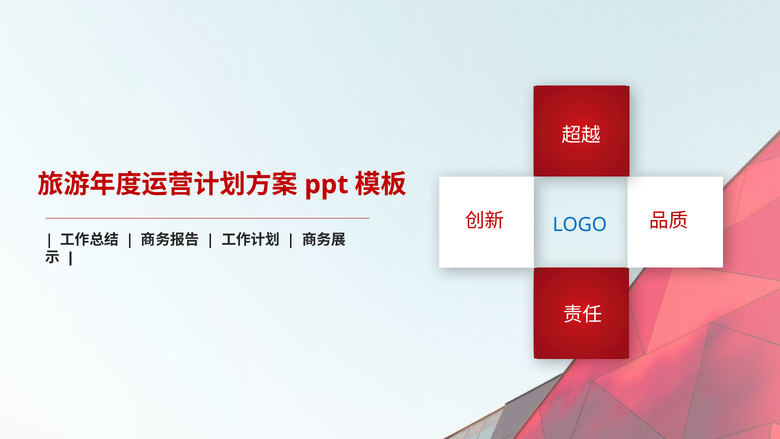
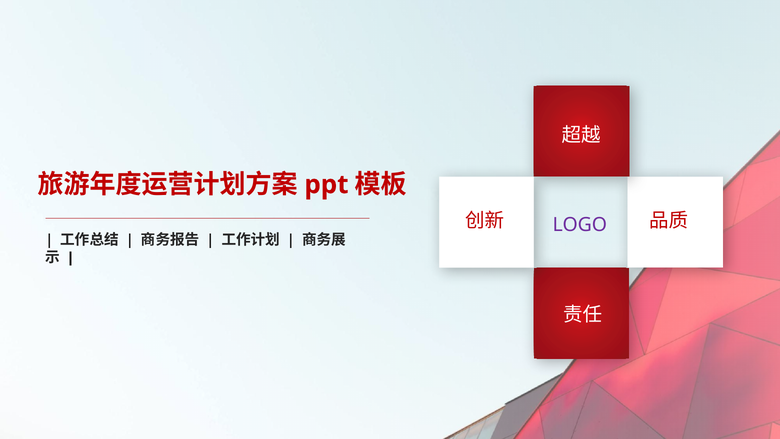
LOGO colour: blue -> purple
